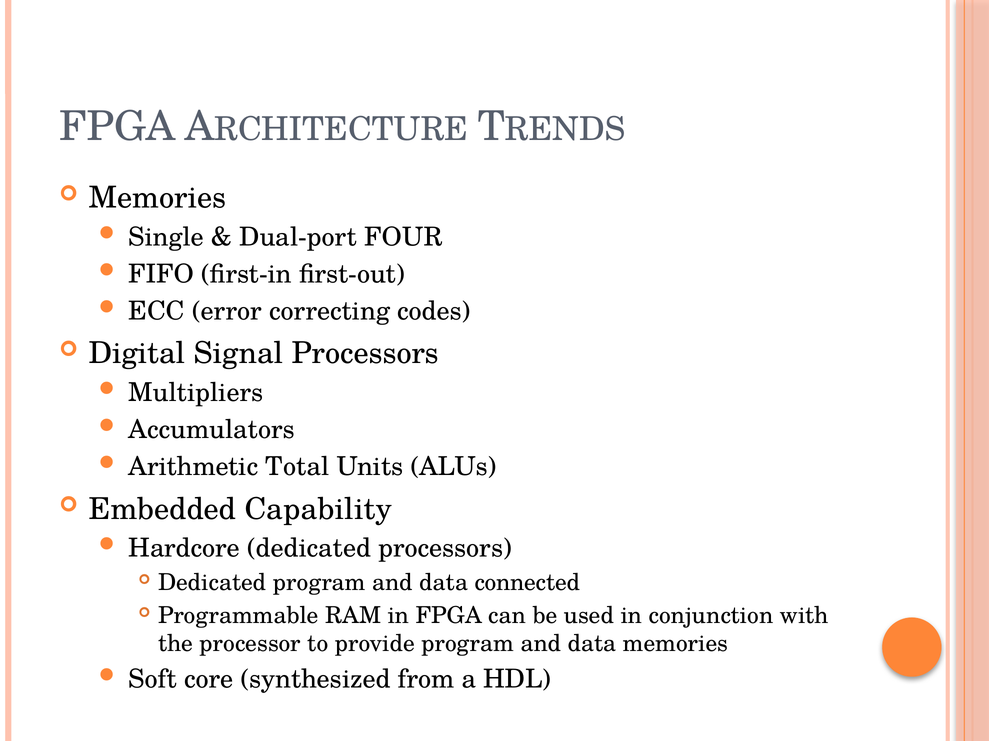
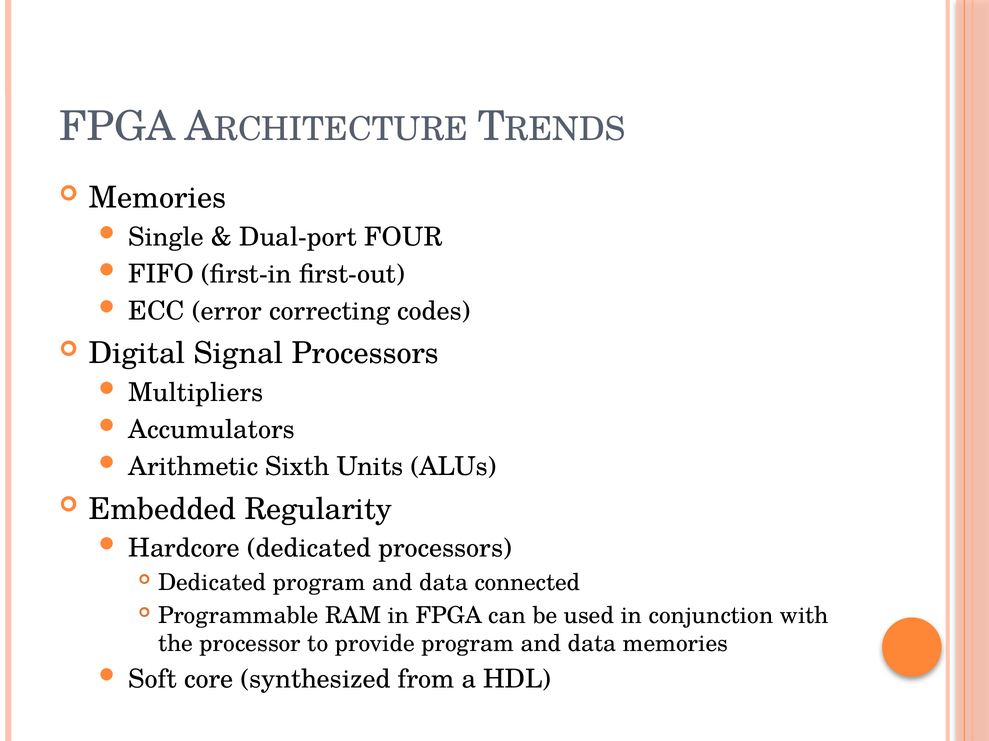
Total: Total -> Sixth
Capability: Capability -> Regularity
